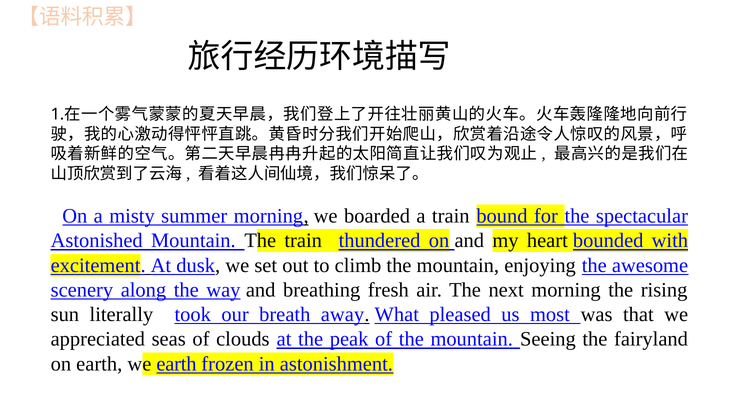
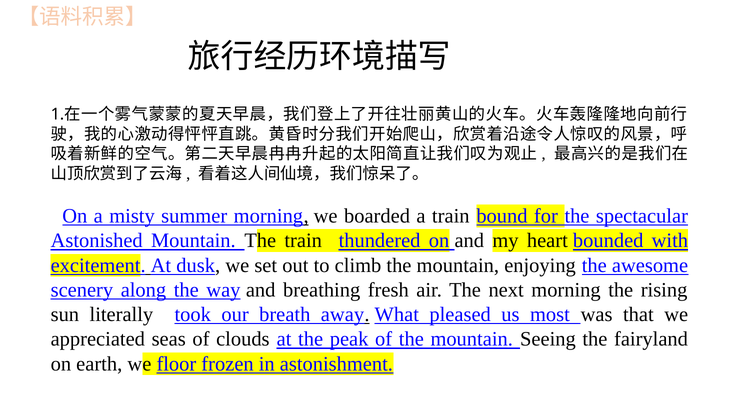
we earth: earth -> floor
